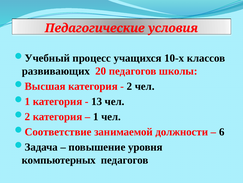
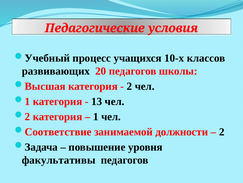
6 at (222, 131): 6 -> 2
компьютерных: компьютерных -> факультативы
